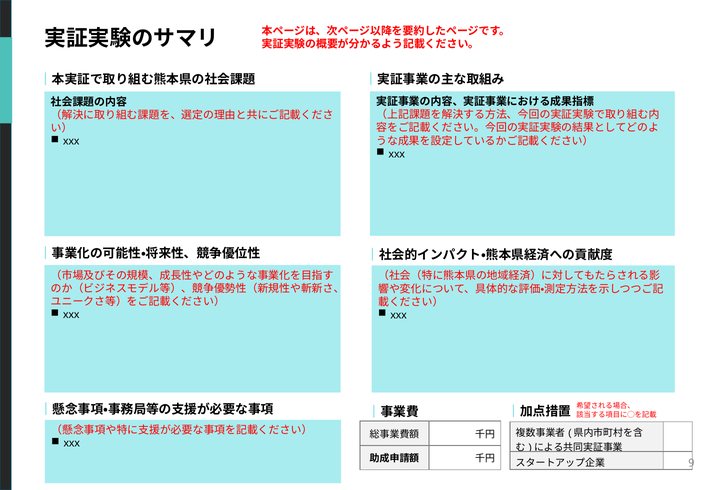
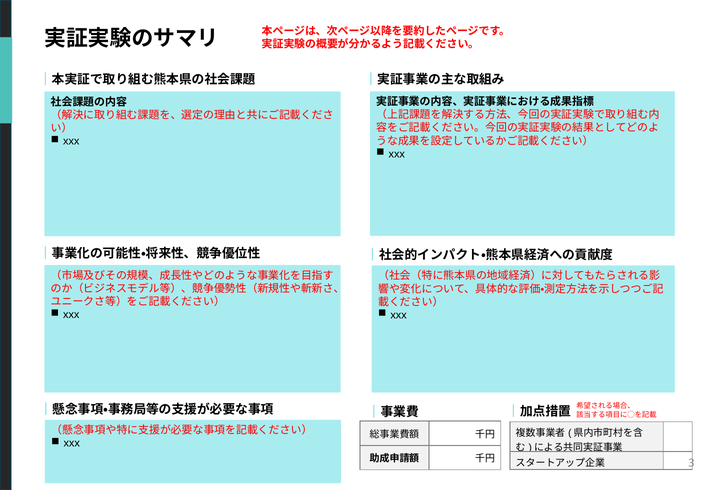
9: 9 -> 3
